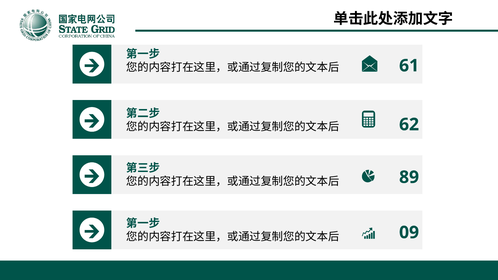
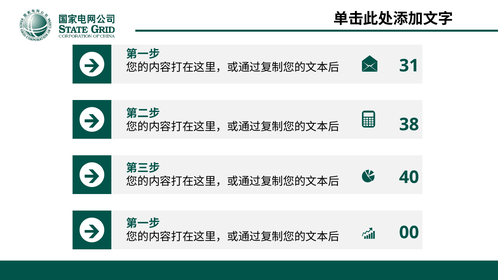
61: 61 -> 31
62: 62 -> 38
89: 89 -> 40
09: 09 -> 00
